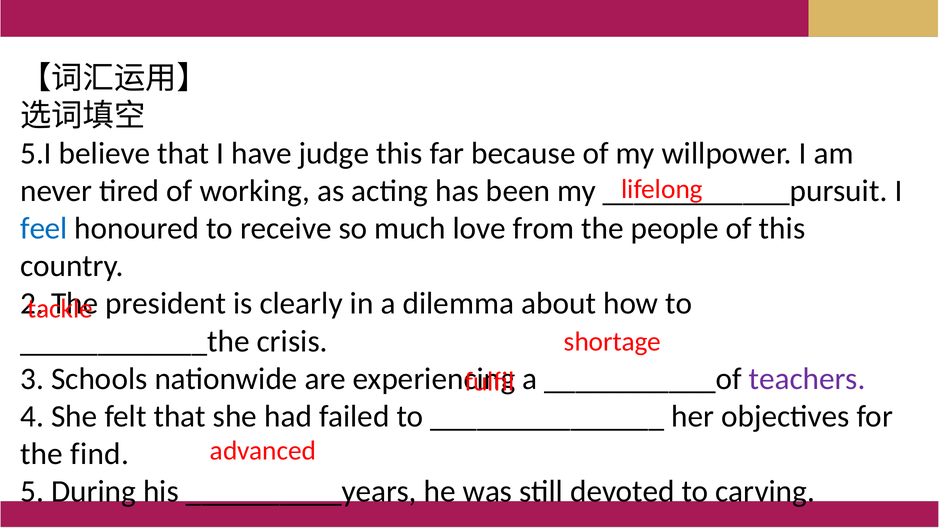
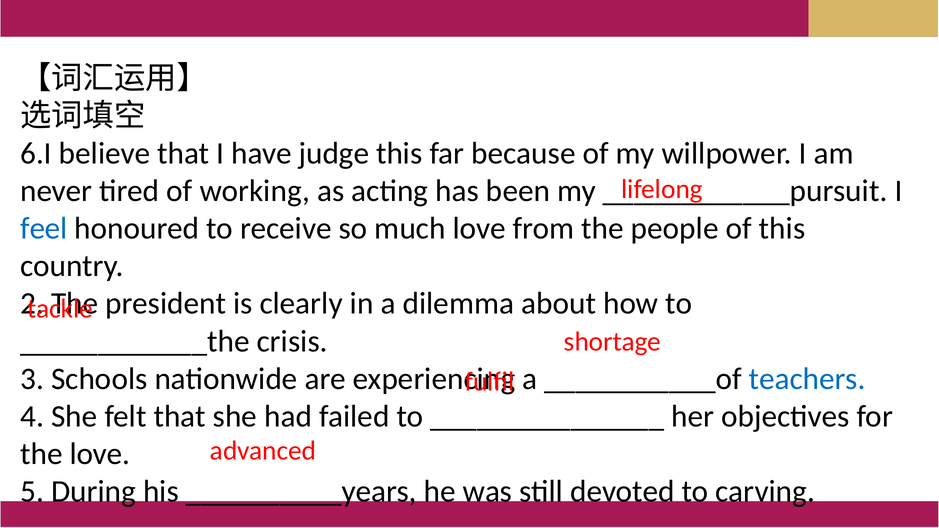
5.I: 5.I -> 6.I
teachers colour: purple -> blue
the find: find -> love
